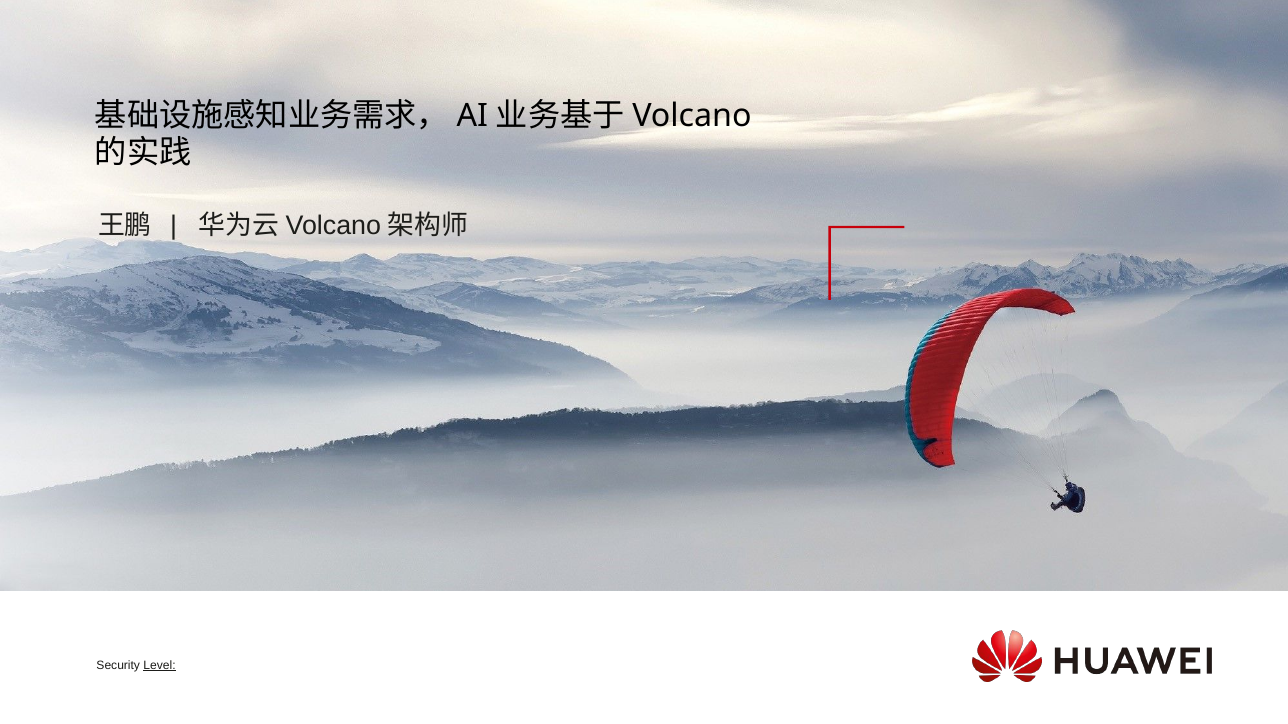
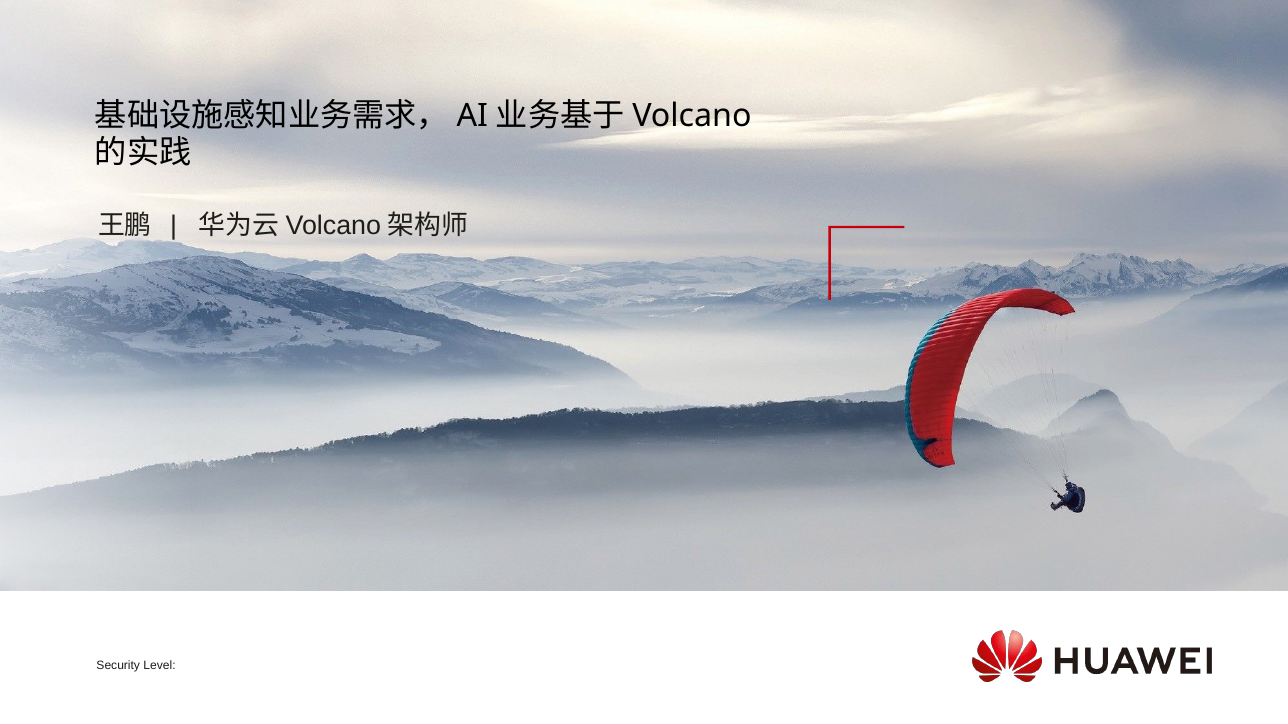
Level underline: present -> none
